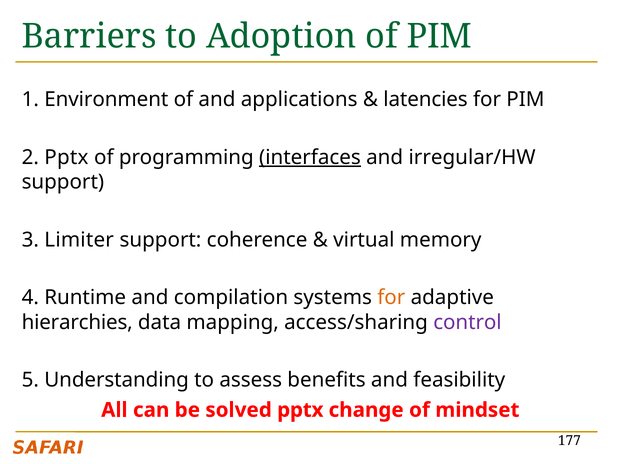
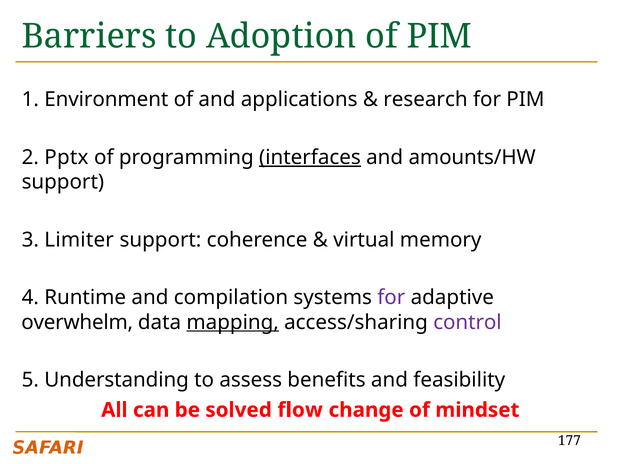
latencies: latencies -> research
irregular/HW: irregular/HW -> amounts/HW
for at (391, 297) colour: orange -> purple
hierarchies: hierarchies -> overwhelm
mapping underline: none -> present
solved pptx: pptx -> flow
